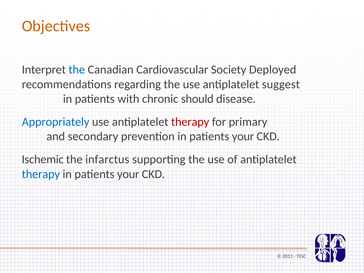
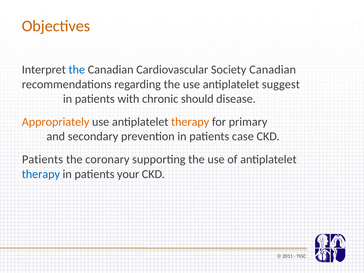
Society Deployed: Deployed -> Canadian
Appropriately colour: blue -> orange
therapy at (190, 122) colour: red -> orange
prevention in patients your: your -> case
Ischemic at (43, 159): Ischemic -> Patients
infarctus: infarctus -> coronary
